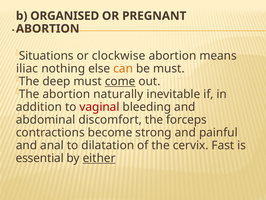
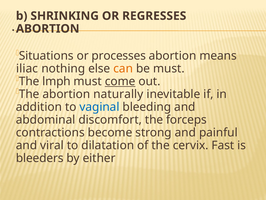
ORGANISED: ORGANISED -> SHRINKING
PREGNANT: PREGNANT -> REGRESSES
clockwise: clockwise -> processes
deep: deep -> lmph
vaginal colour: red -> blue
anal: anal -> viral
essential: essential -> bleeders
either underline: present -> none
